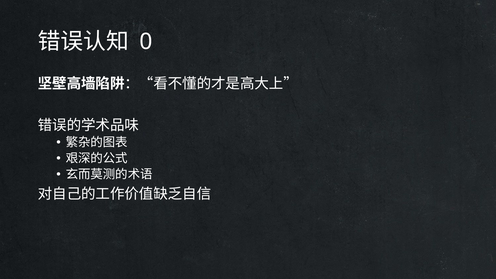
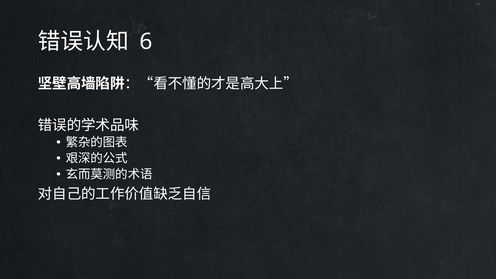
0: 0 -> 6
